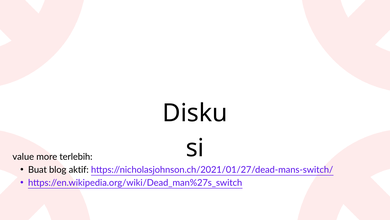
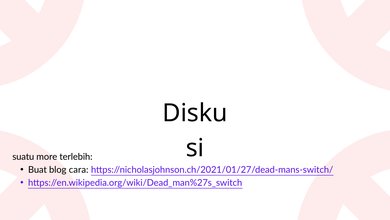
value: value -> suatu
aktif: aktif -> cara
